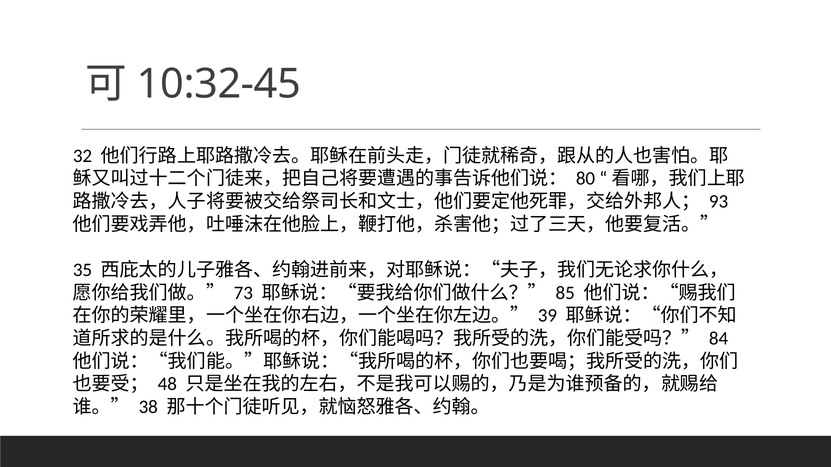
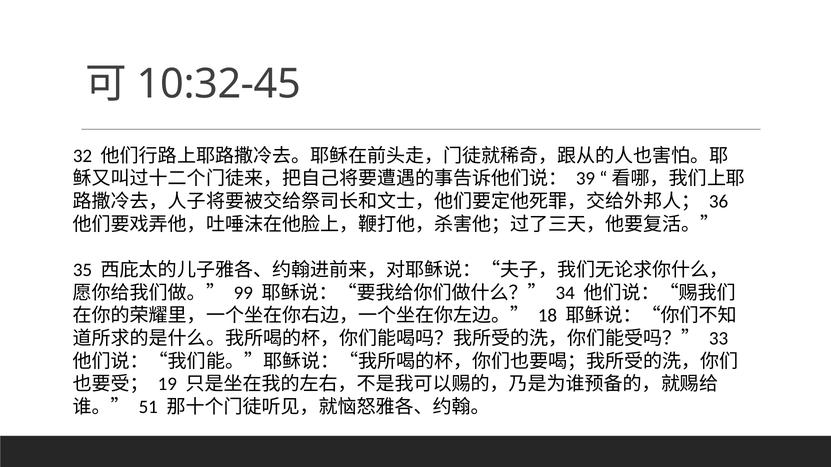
80: 80 -> 39
93: 93 -> 36
73: 73 -> 99
85: 85 -> 34
39: 39 -> 18
84: 84 -> 33
48: 48 -> 19
38: 38 -> 51
